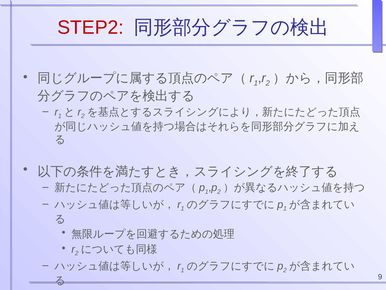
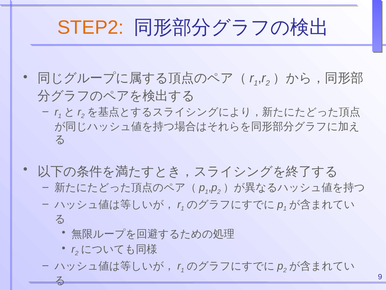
STEP2 colour: red -> orange
